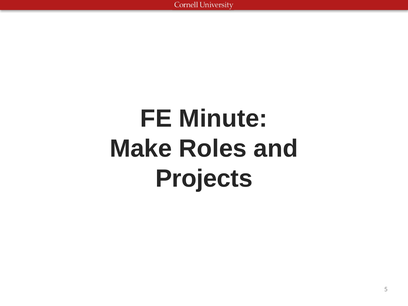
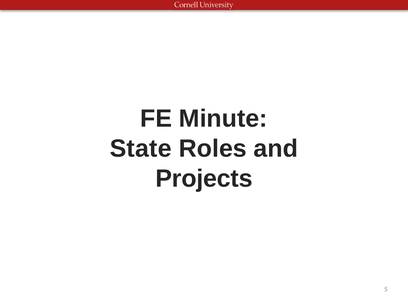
Make: Make -> State
